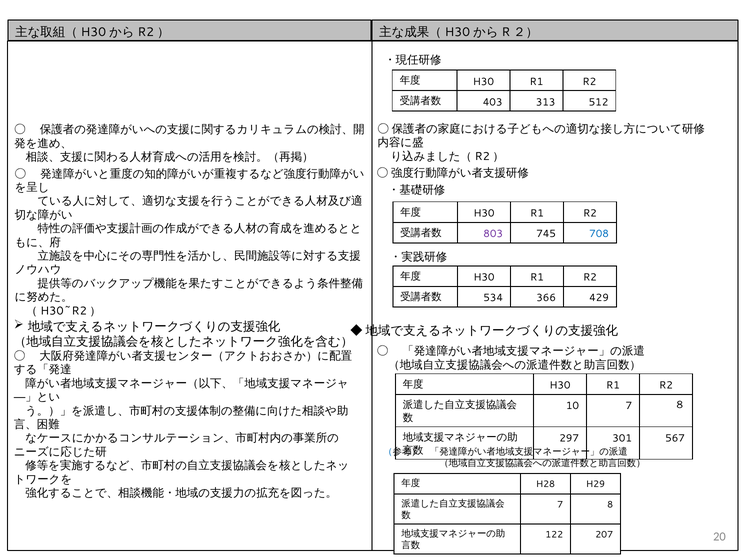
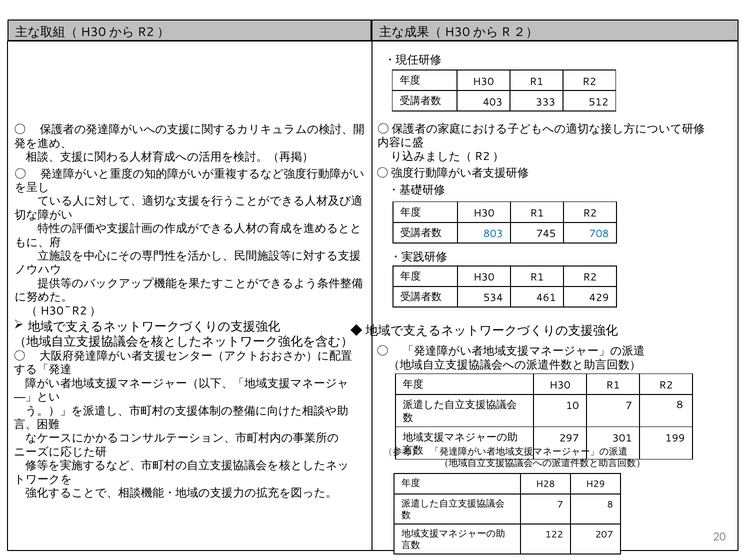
313: 313 -> 333
803 colour: purple -> blue
366: 366 -> 461
567: 567 -> 199
